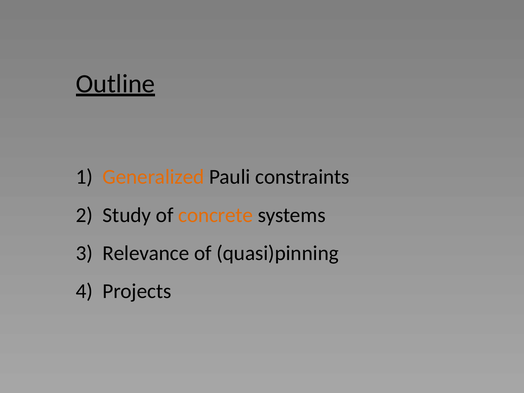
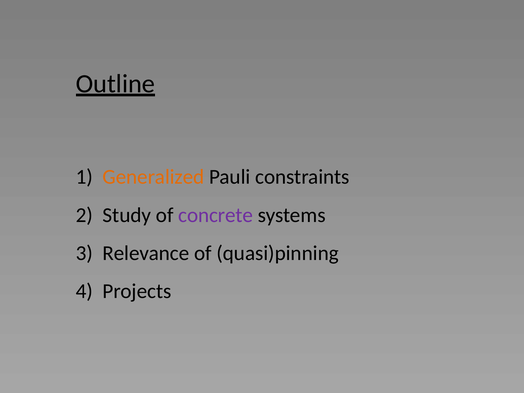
concrete colour: orange -> purple
